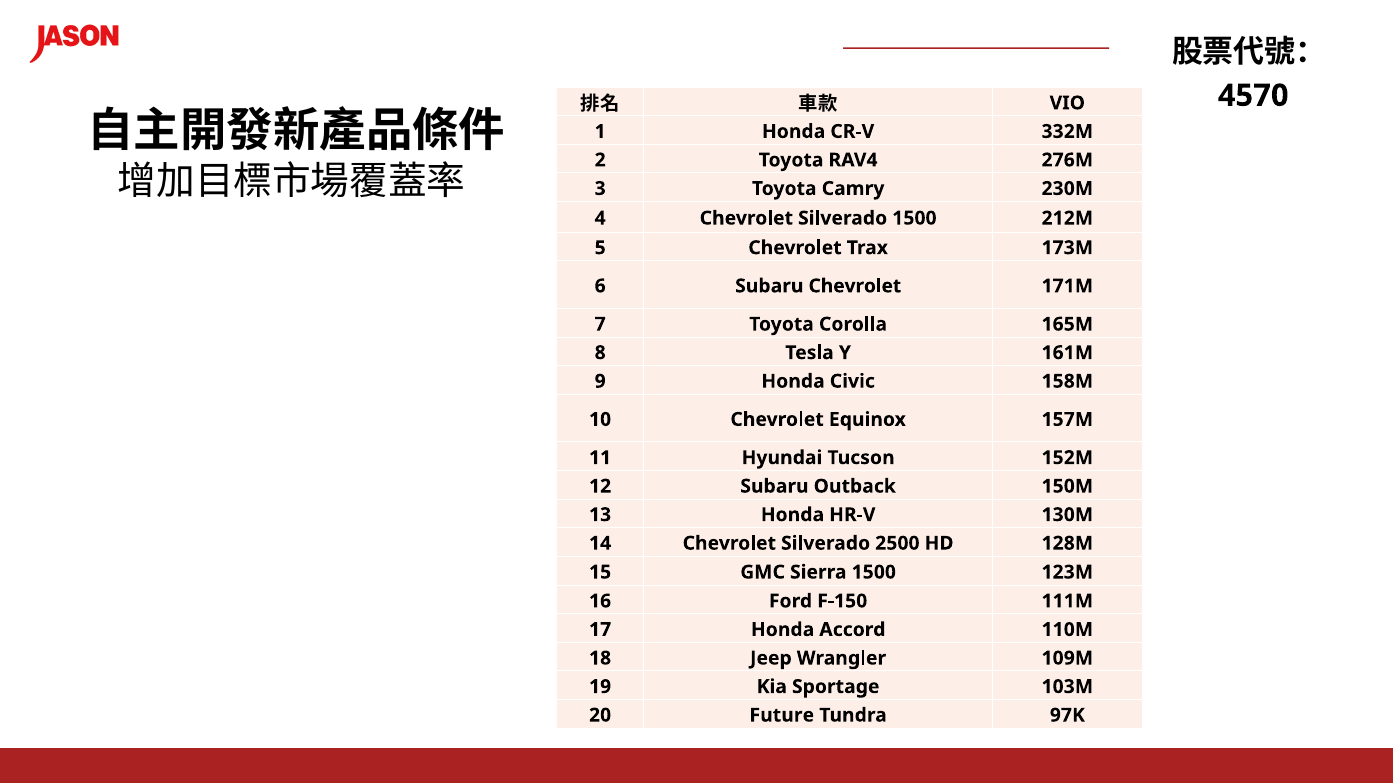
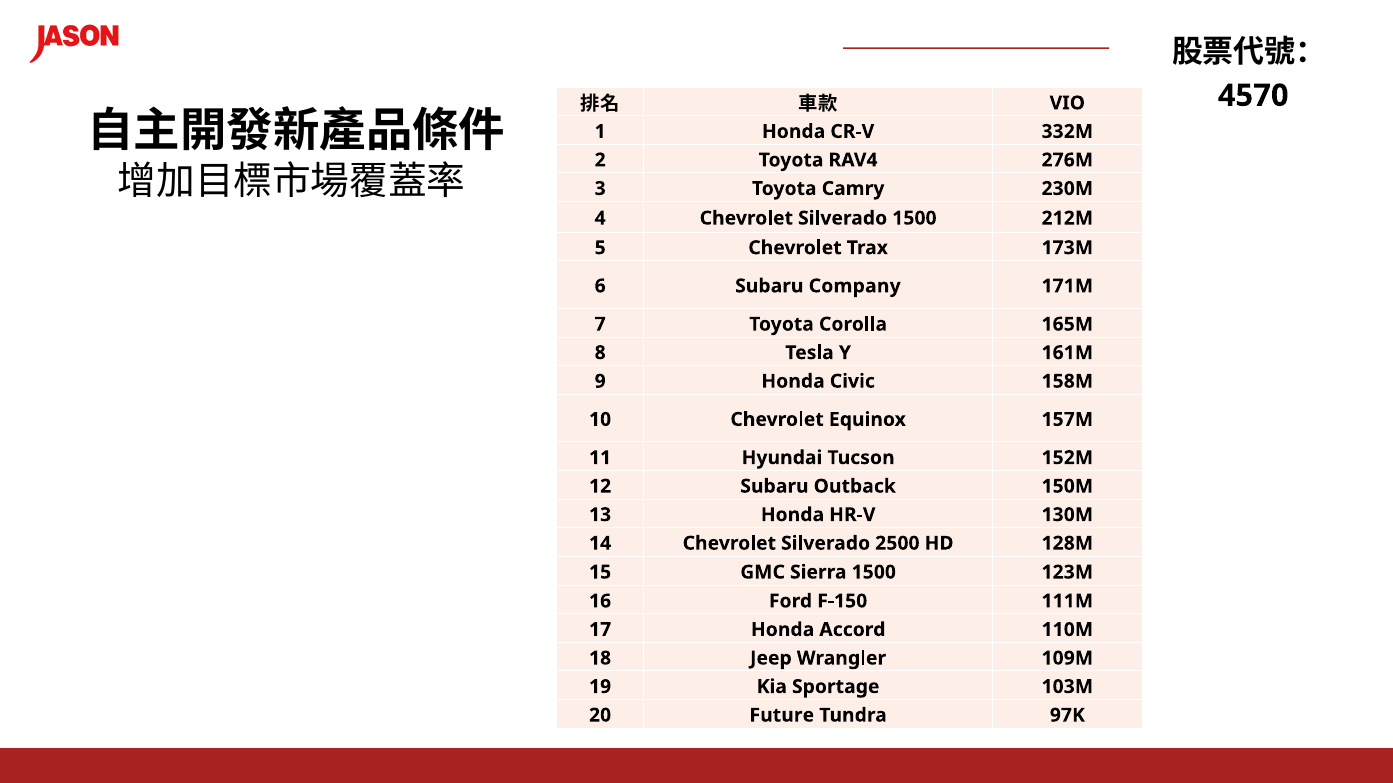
Subaru Chevrolet: Chevrolet -> Company
